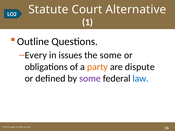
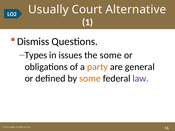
Statute: Statute -> Usually
Outline: Outline -> Dismiss
Every: Every -> Types
dispute: dispute -> general
some at (90, 79) colour: purple -> orange
law colour: blue -> purple
